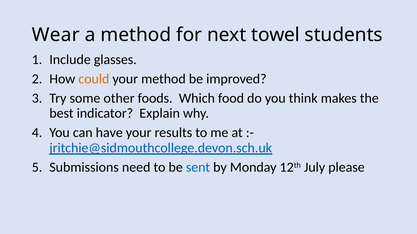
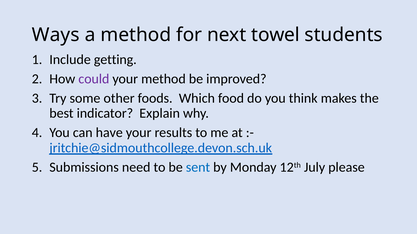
Wear: Wear -> Ways
glasses: glasses -> getting
could colour: orange -> purple
